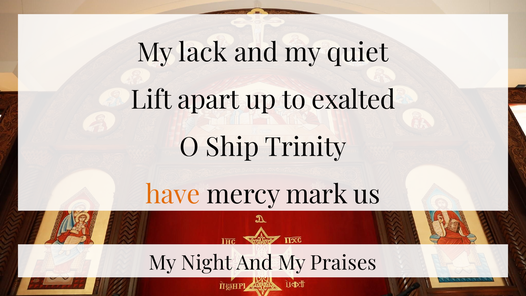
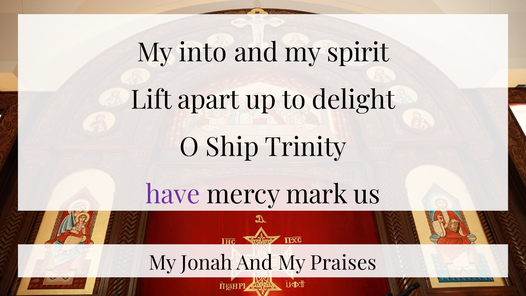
lack: lack -> into
quiet: quiet -> spirit
exalted: exalted -> delight
have colour: orange -> purple
Night: Night -> Jonah
